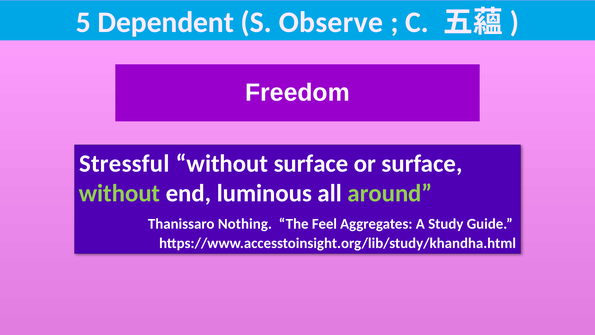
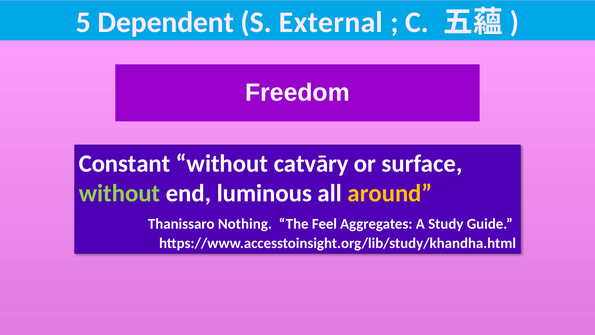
Observe: Observe -> External
Stressful: Stressful -> Constant
without surface: surface -> catvāry
around colour: light green -> yellow
